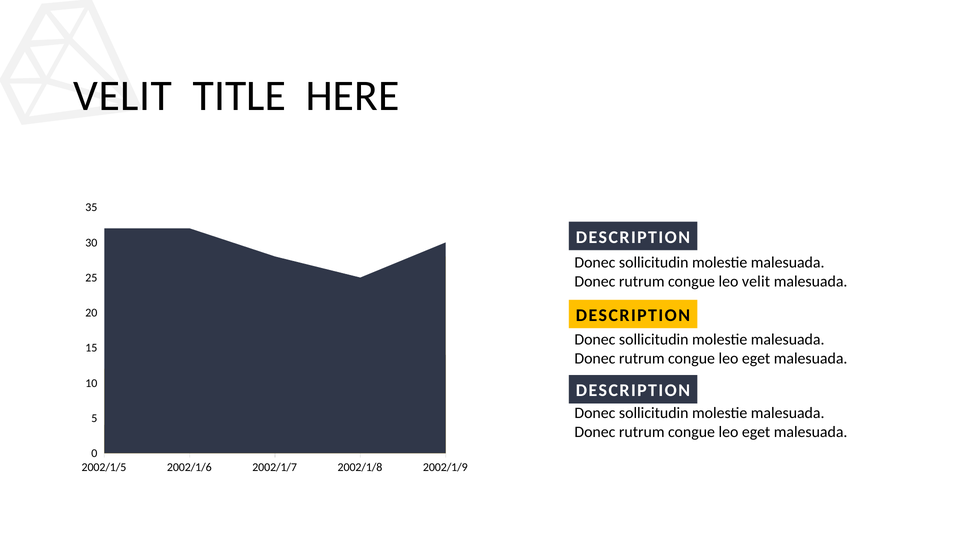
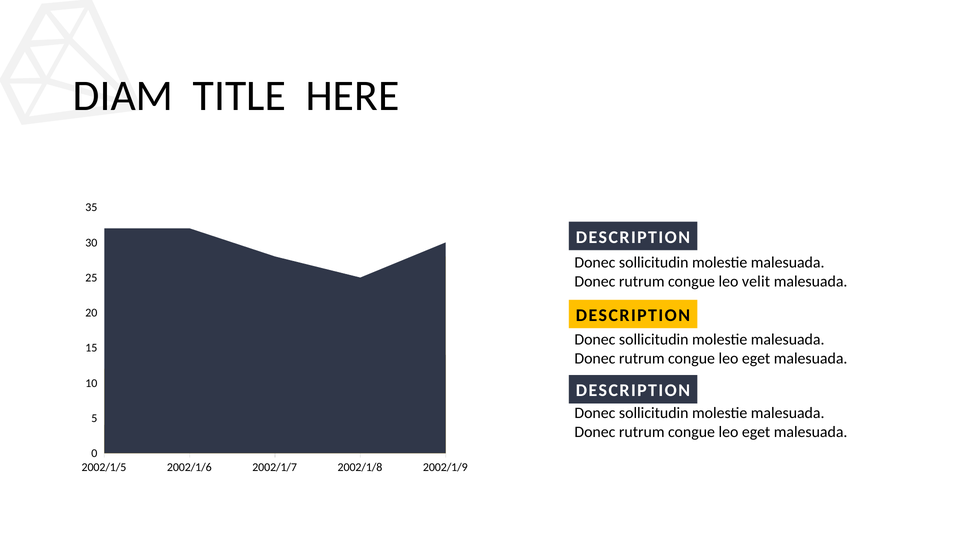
VELIT at (123, 96): VELIT -> DIAM
